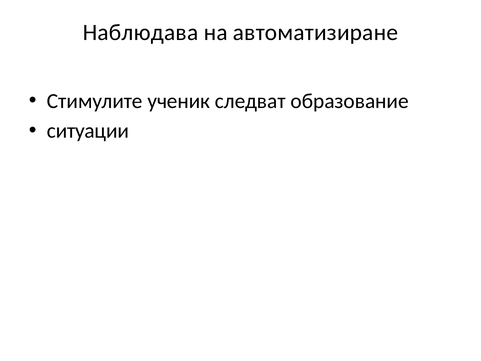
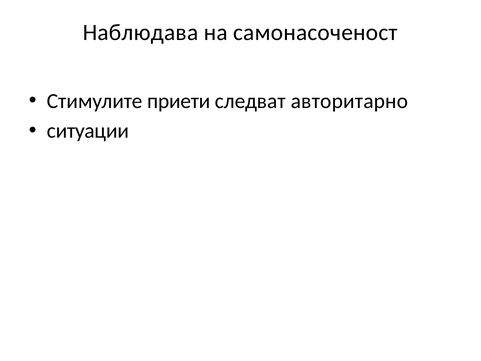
автоматизиране: автоматизиране -> самонасоченост
ученик: ученик -> приети
образование: образование -> авторитарно
